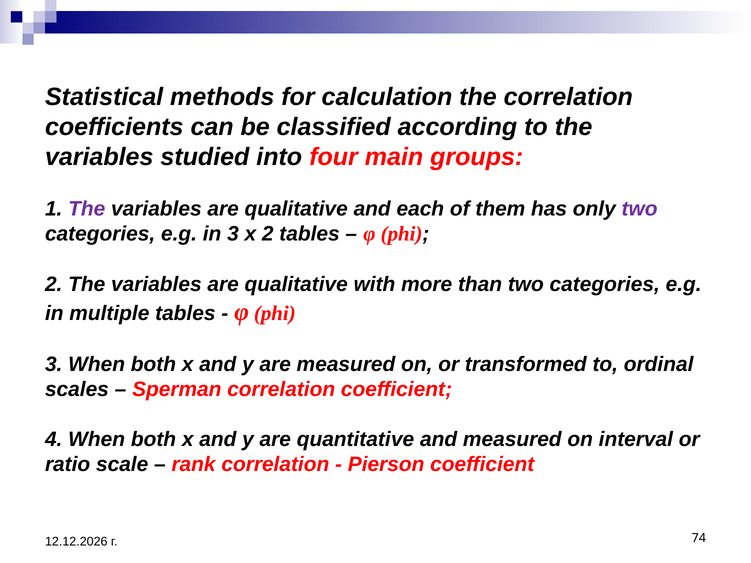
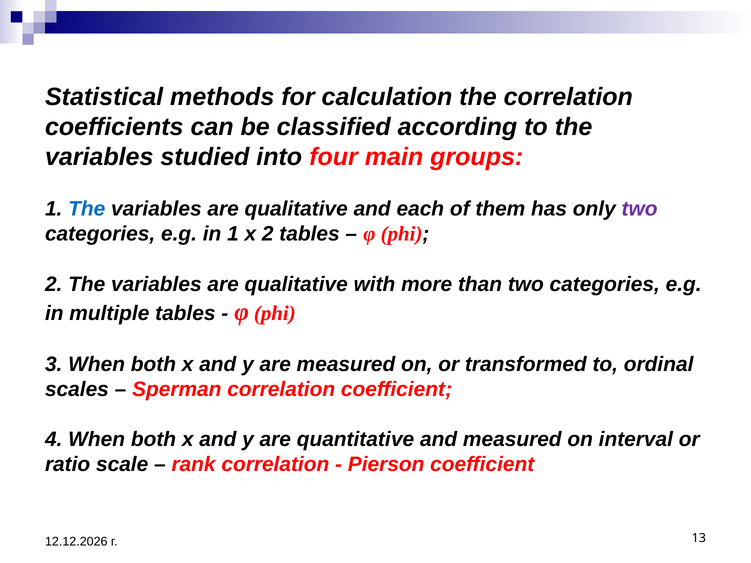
The at (87, 209) colour: purple -> blue
in 3: 3 -> 1
74: 74 -> 13
